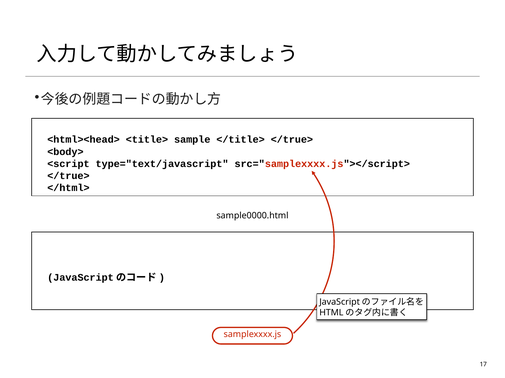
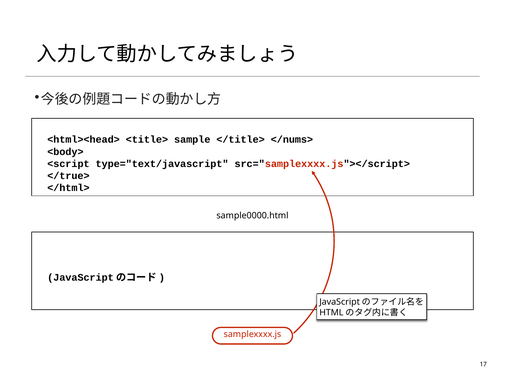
</title> </true>: </true> -> </nums>
